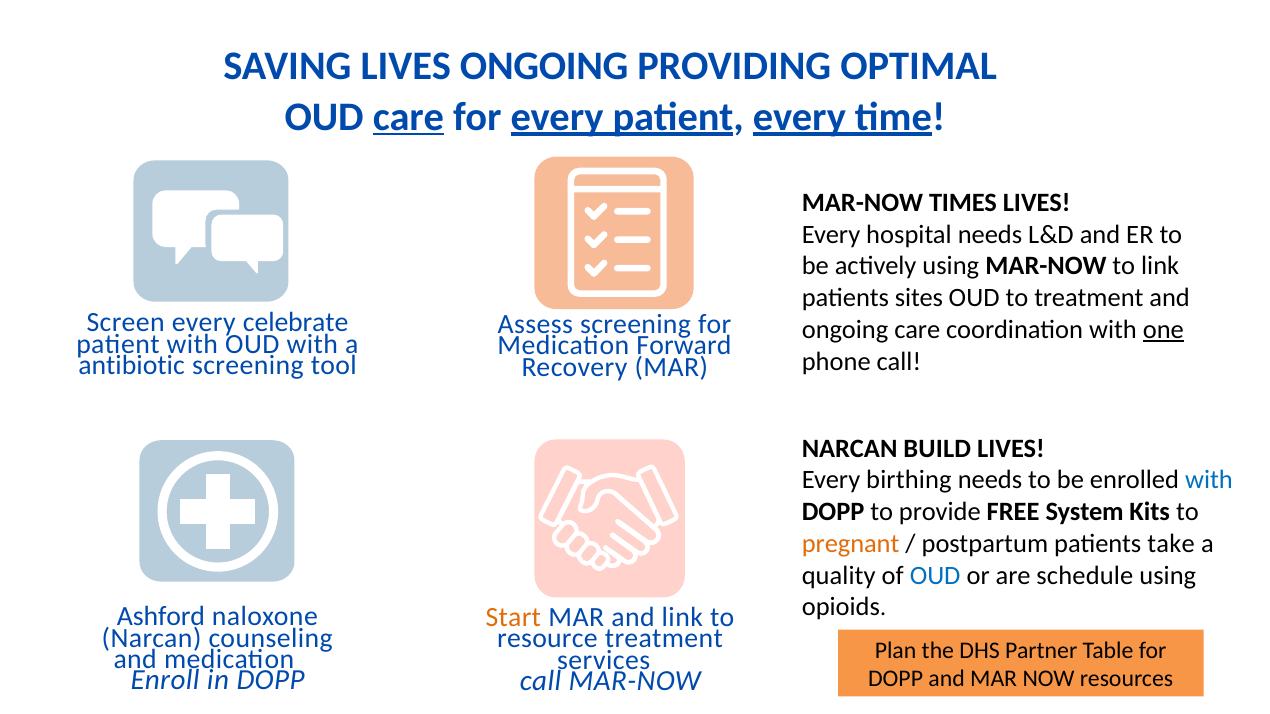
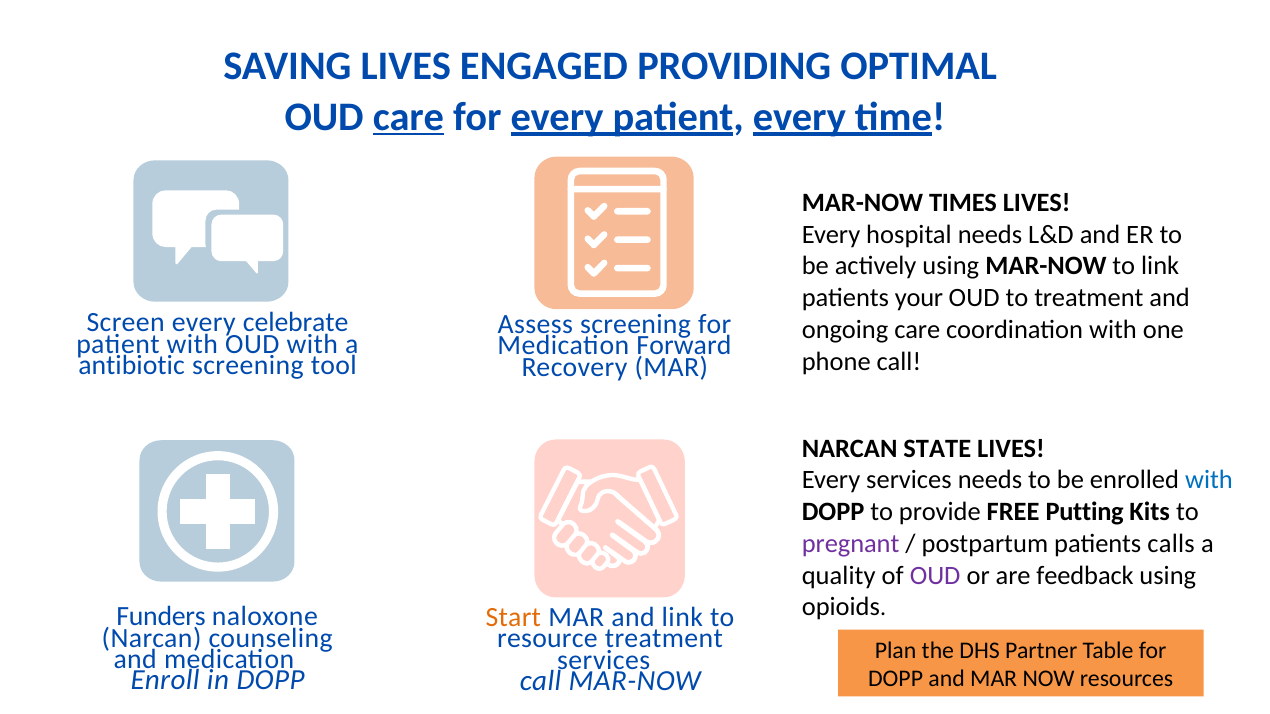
LIVES ONGOING: ONGOING -> ENGAGED
sites: sites -> your
one underline: present -> none
BUILD: BUILD -> STATE
Every birthing: birthing -> services
System: System -> Putting
pregnant colour: orange -> purple
take: take -> calls
OUD at (935, 576) colour: blue -> purple
schedule: schedule -> feedback
Ashford: Ashford -> Funders
